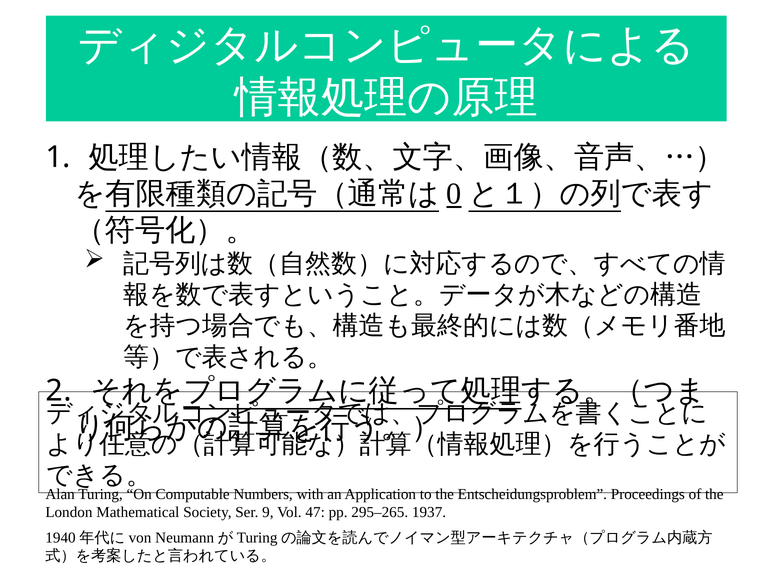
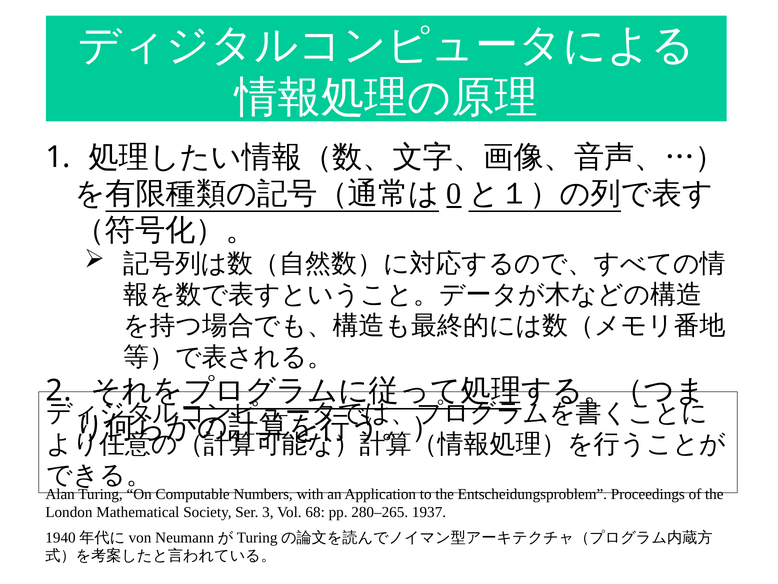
9: 9 -> 3
47: 47 -> 68
295–265: 295–265 -> 280–265
